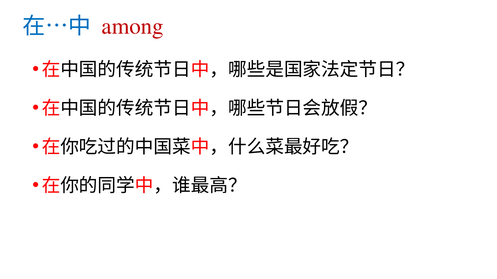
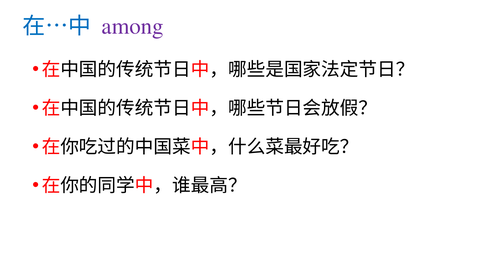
among colour: red -> purple
